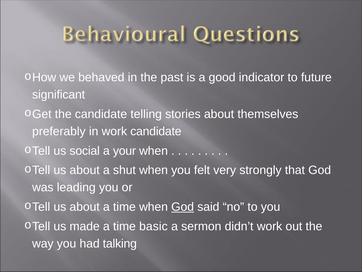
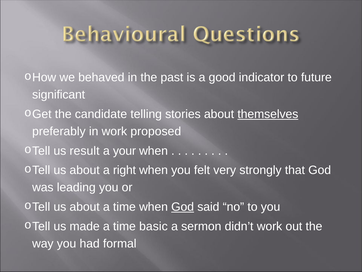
themselves underline: none -> present
work candidate: candidate -> proposed
social: social -> result
shut: shut -> right
talking: talking -> formal
